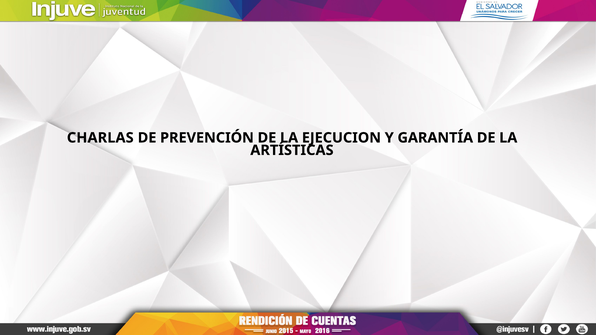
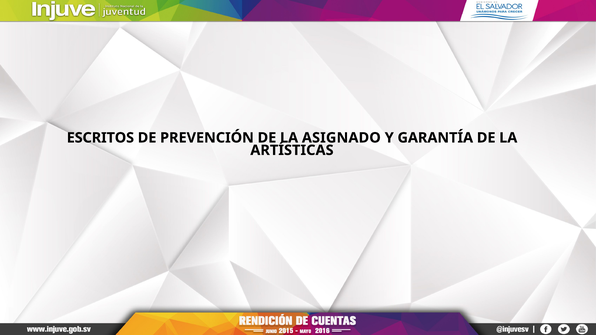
CHARLAS: CHARLAS -> ESCRITOS
EJECUCION: EJECUCION -> ASIGNADO
